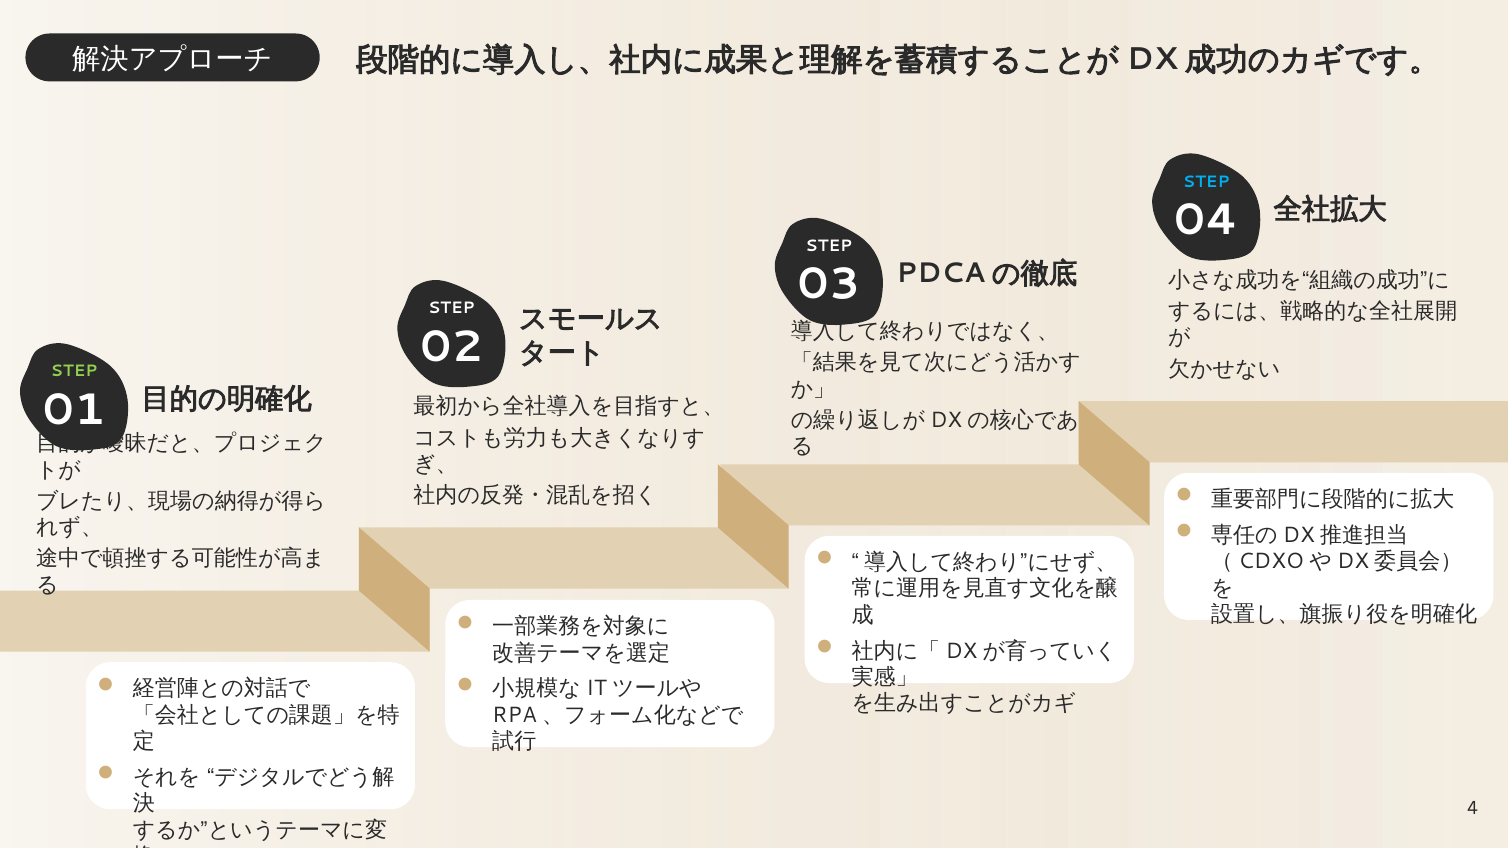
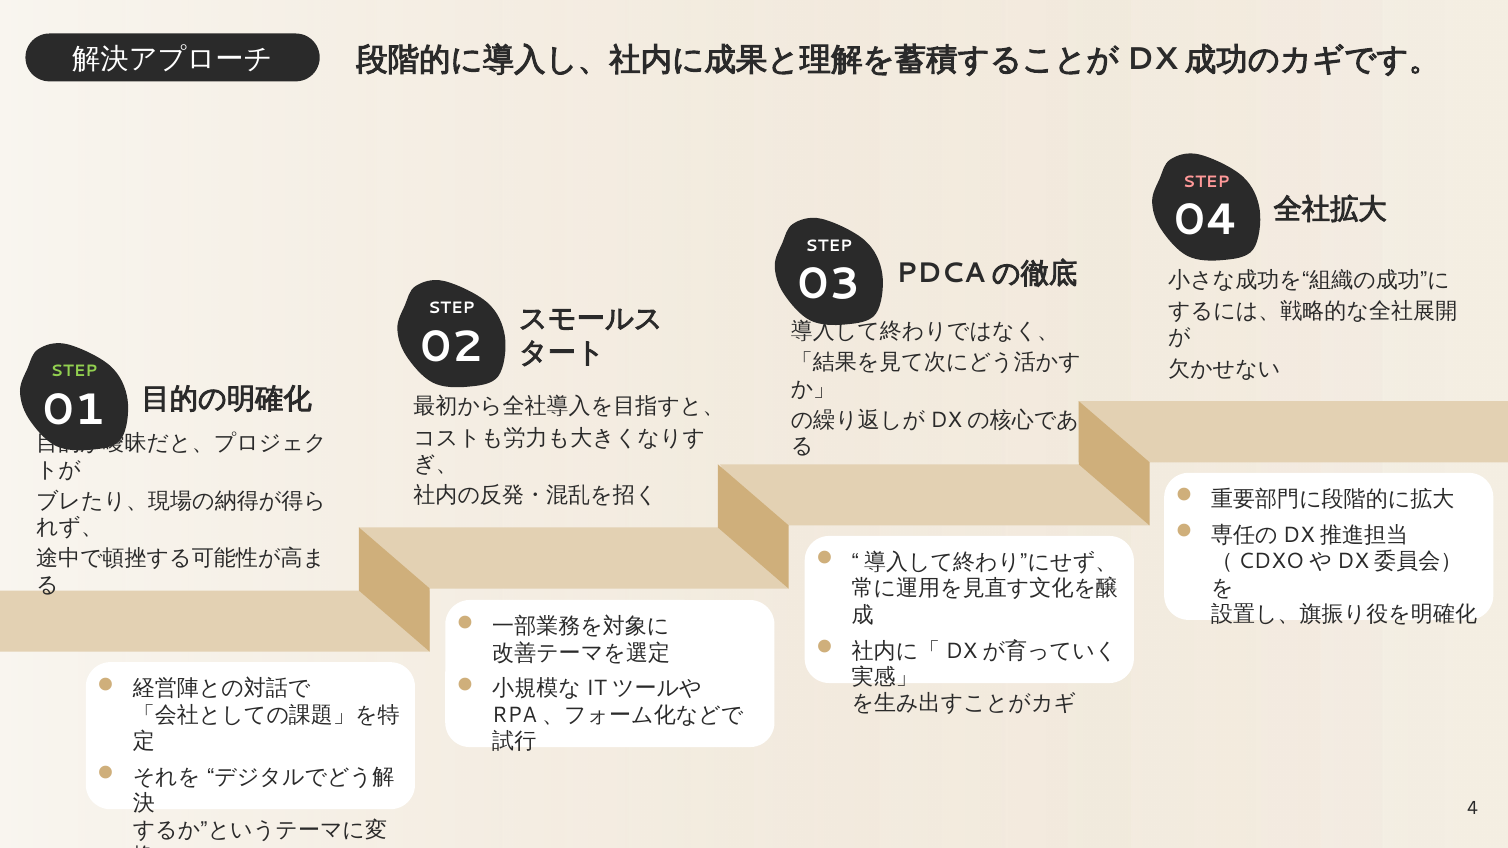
STEP at (1206, 182) colour: light blue -> pink
